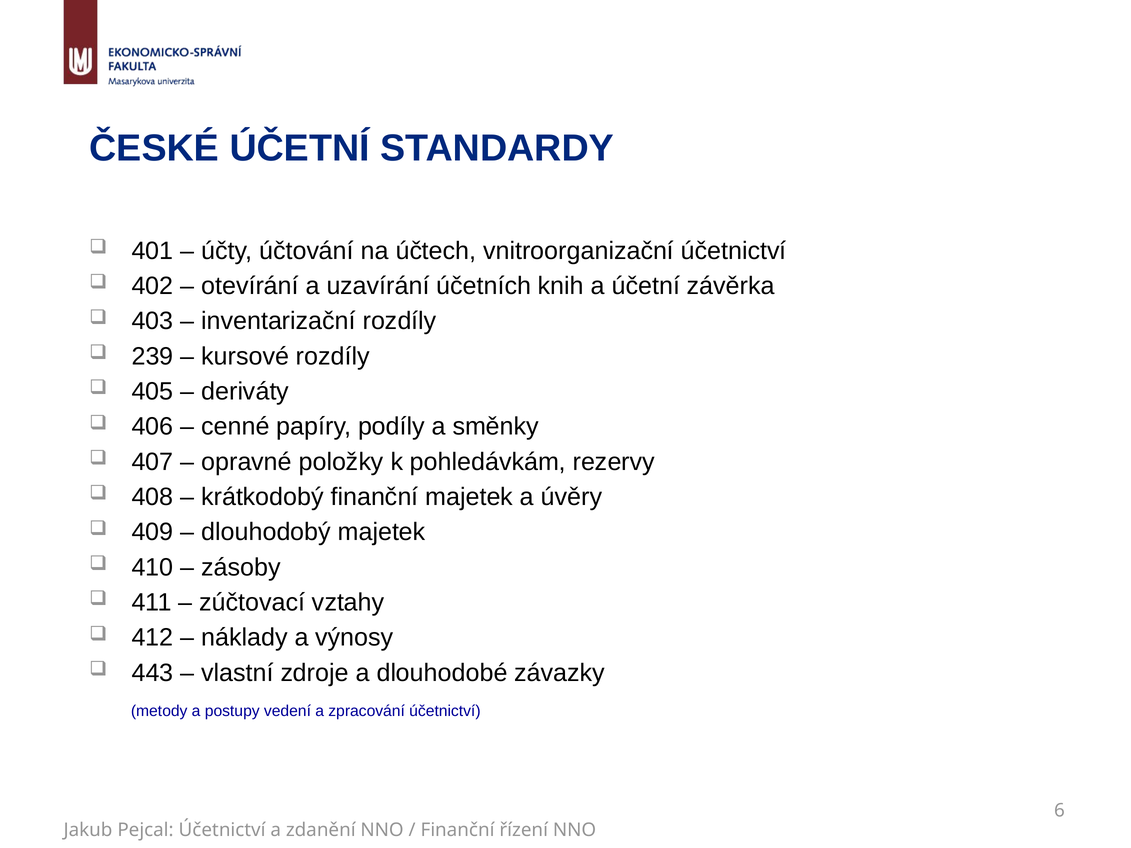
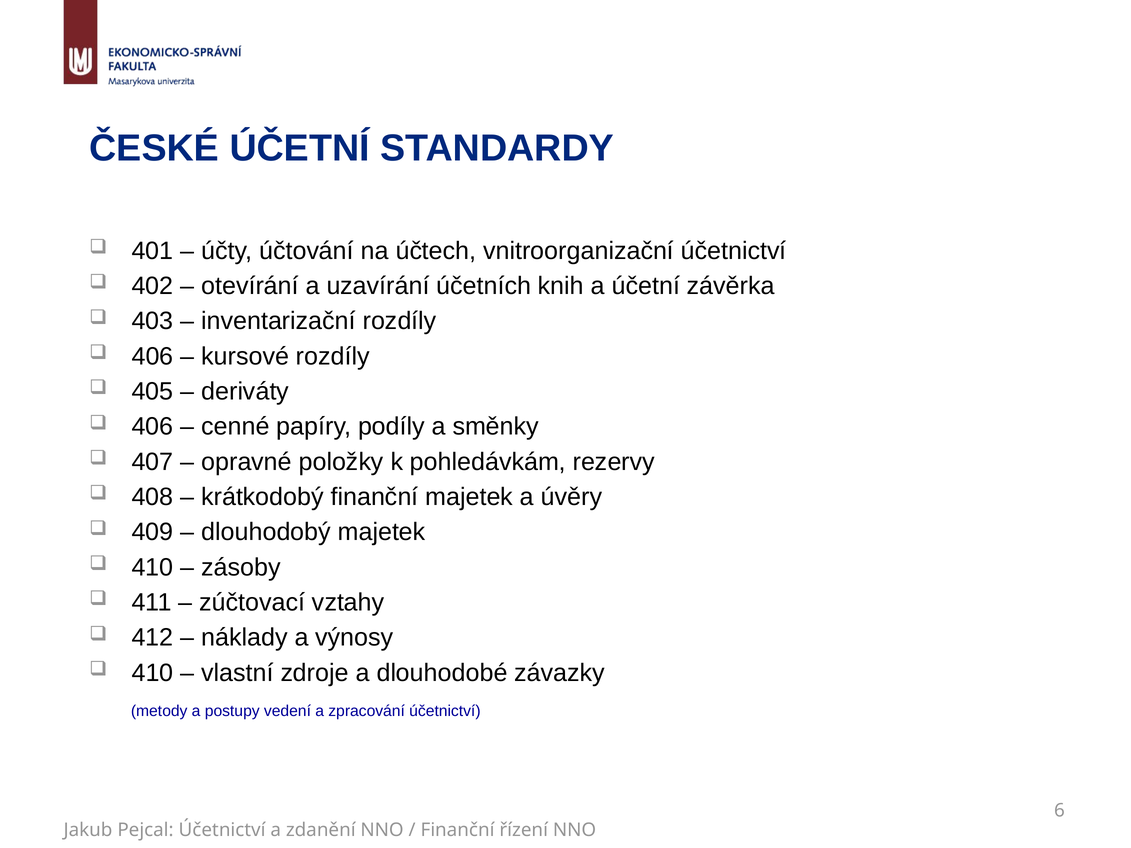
239 at (153, 356): 239 -> 406
443 at (153, 673): 443 -> 410
